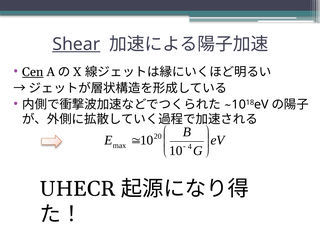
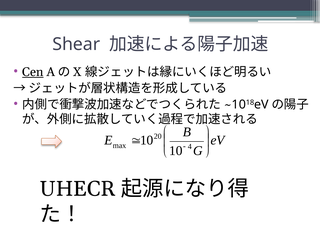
Shear underline: present -> none
